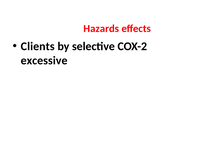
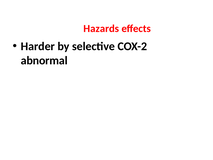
Clients: Clients -> Harder
excessive: excessive -> abnormal
